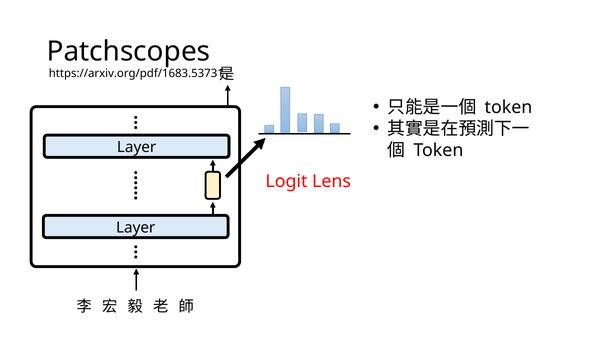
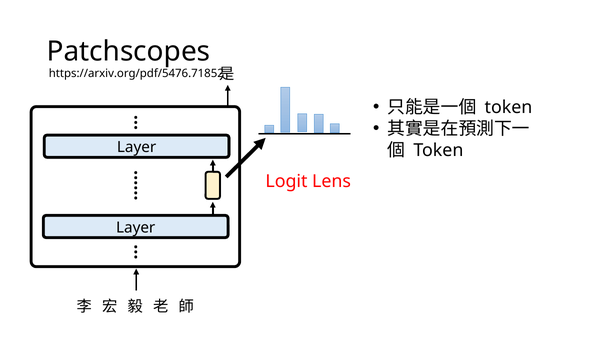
https://arxiv.org/pdf/1683.53731: https://arxiv.org/pdf/1683.53731 -> https://arxiv.org/pdf/5476.71852
